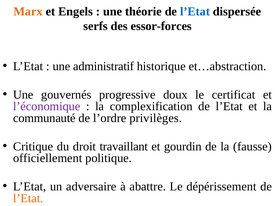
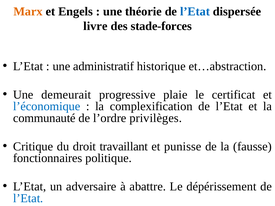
serfs: serfs -> livre
essor-forces: essor-forces -> stade-forces
gouvernés: gouvernés -> demeurait
doux: doux -> plaie
l’économique colour: purple -> blue
gourdin: gourdin -> punisse
officiellement: officiellement -> fonctionnaires
l’Etat at (28, 198) colour: orange -> blue
